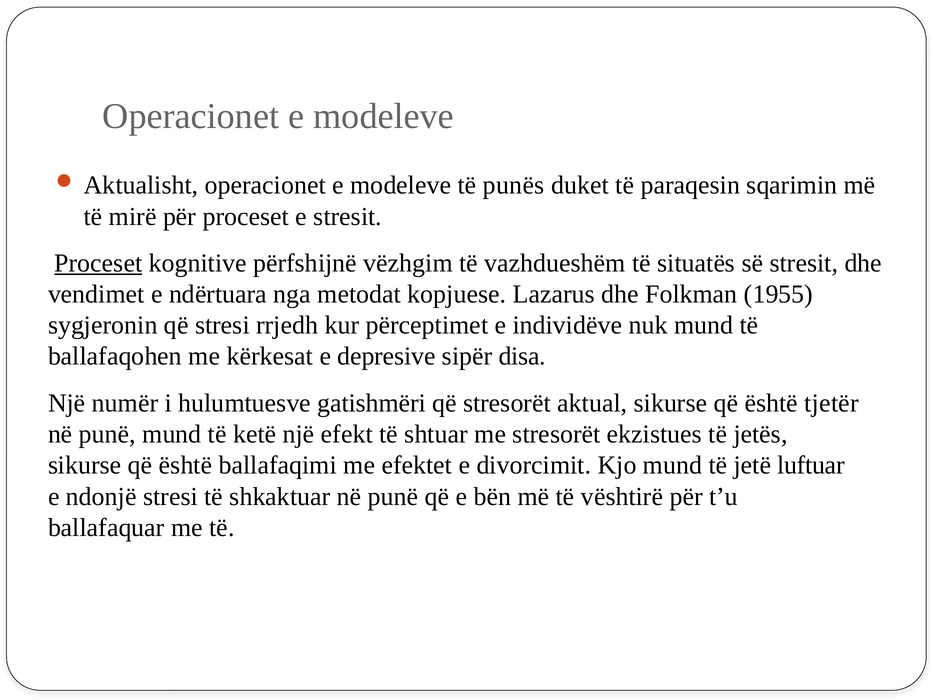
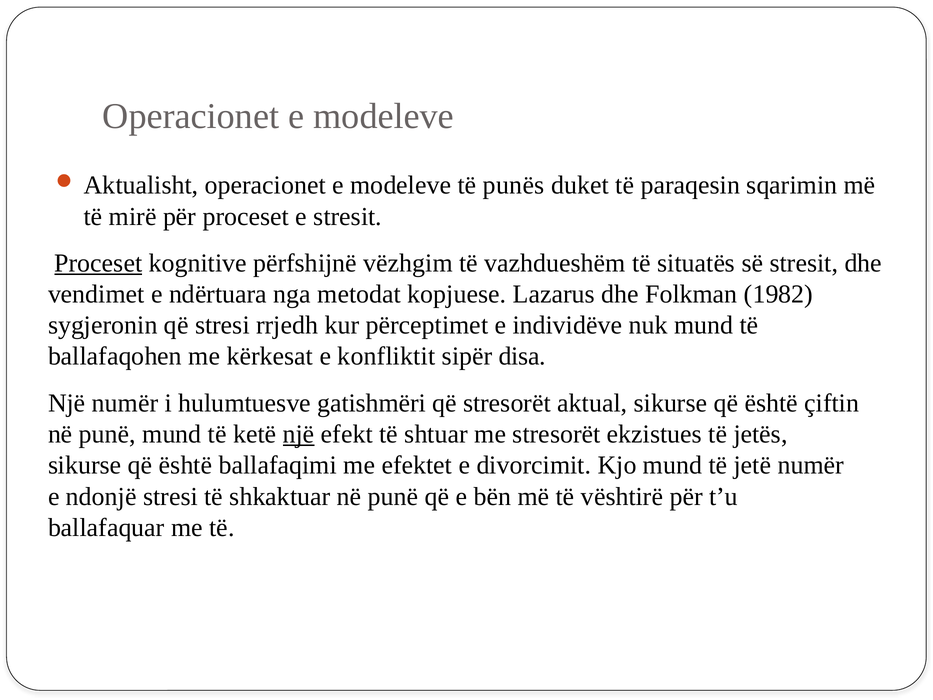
1955: 1955 -> 1982
depresive: depresive -> konfliktit
tjetër: tjetër -> çiftin
një at (299, 434) underline: none -> present
jetë luftuar: luftuar -> numër
